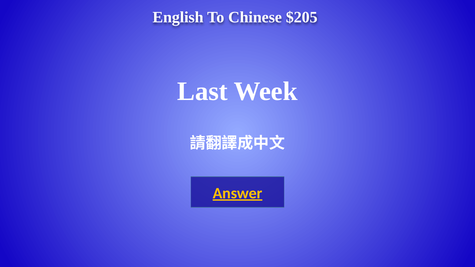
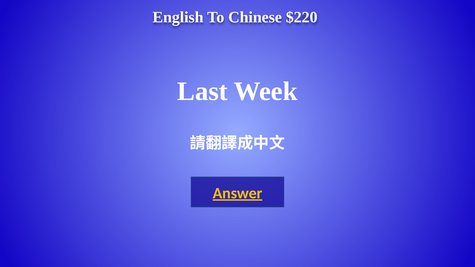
$205: $205 -> $220
